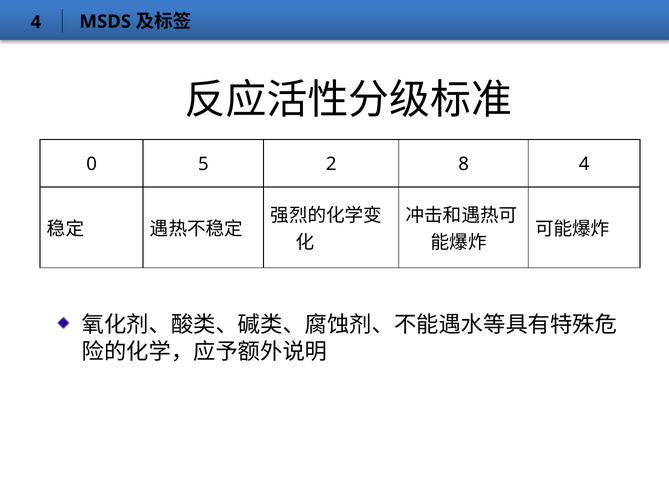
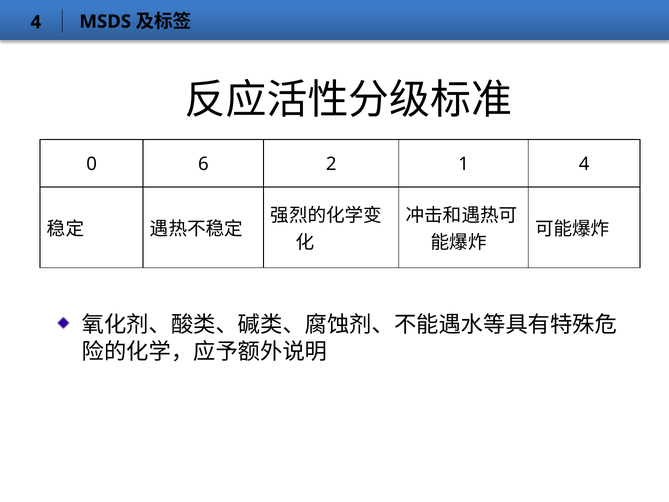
5: 5 -> 6
8: 8 -> 1
